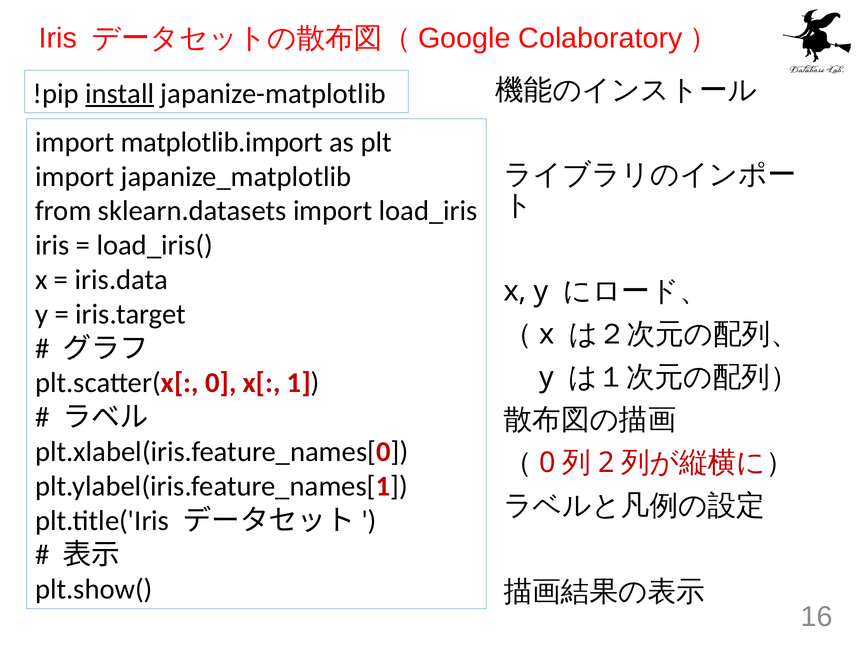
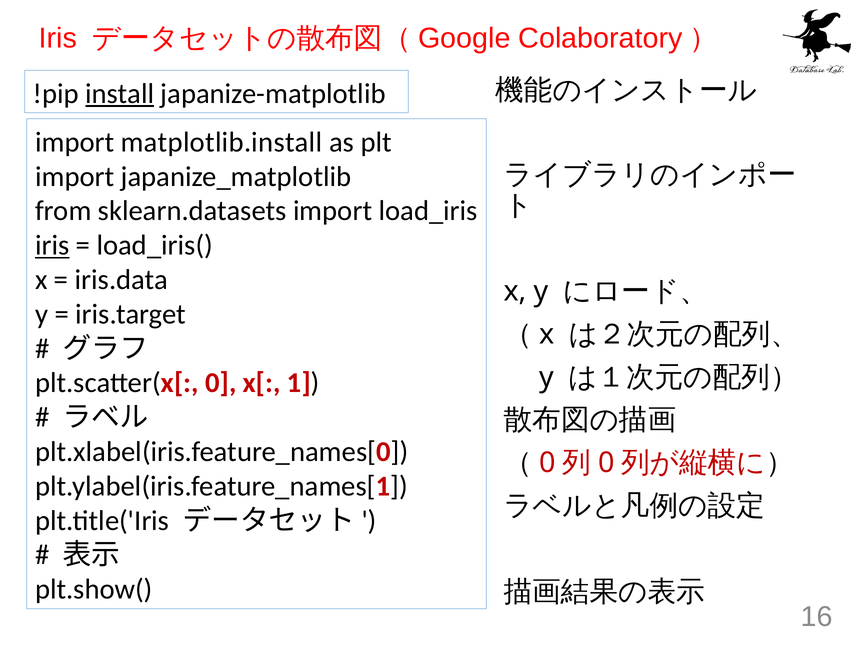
matplotlib.import: matplotlib.import -> matplotlib.install
iris at (52, 245) underline: none -> present
2 at (606, 463): 2 -> 0
